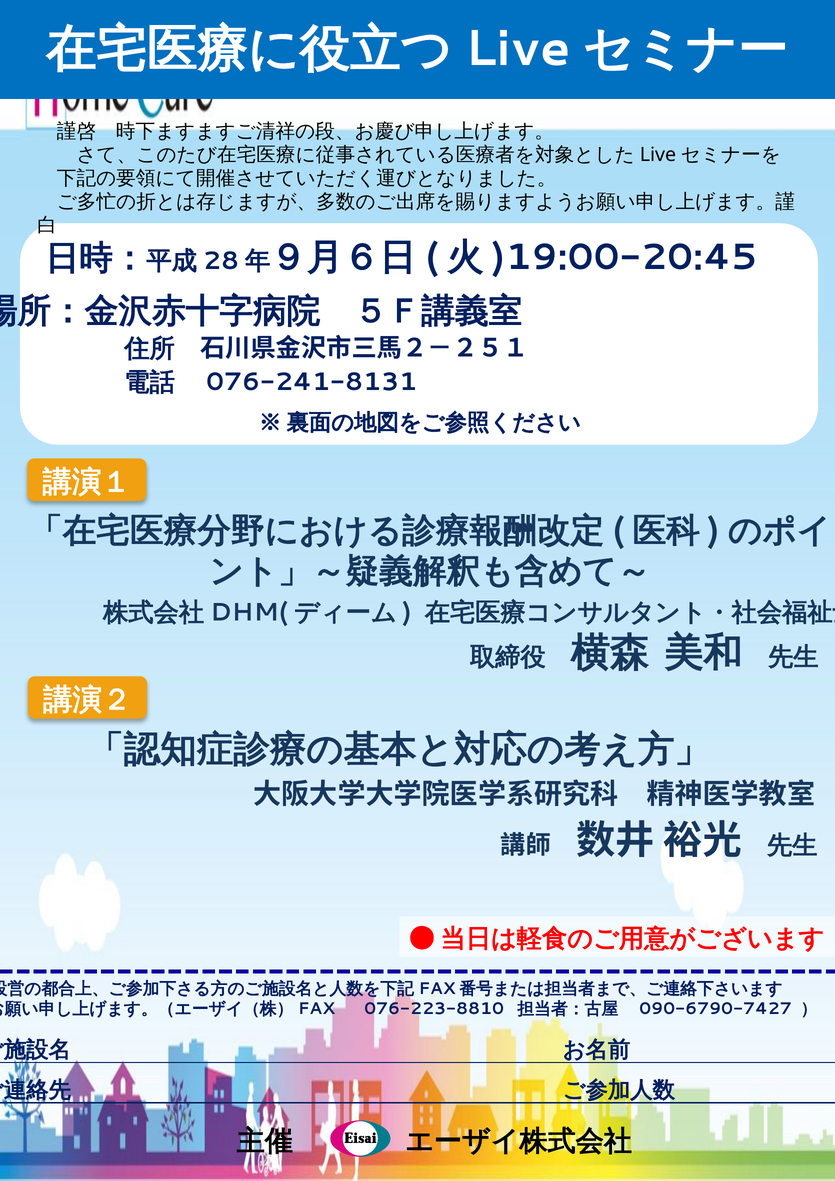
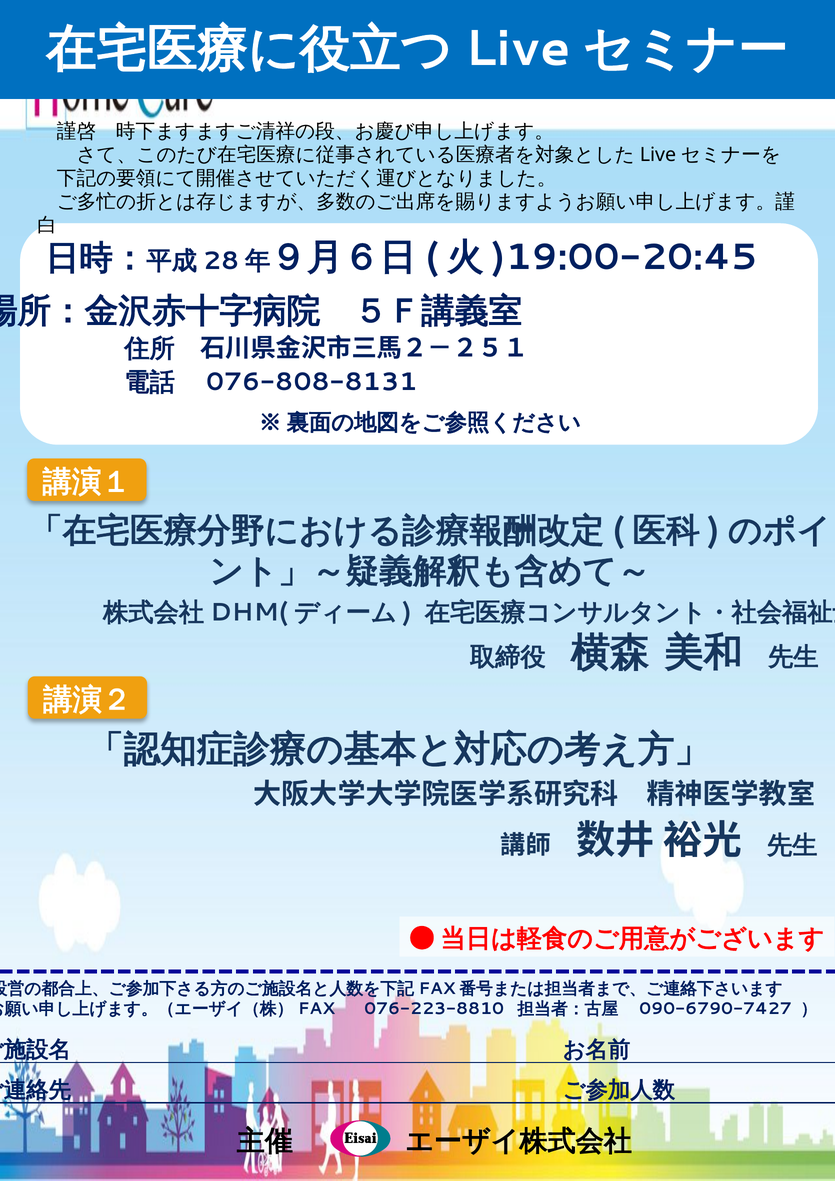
076-241-8131: 076-241-8131 -> 076-808-8131
